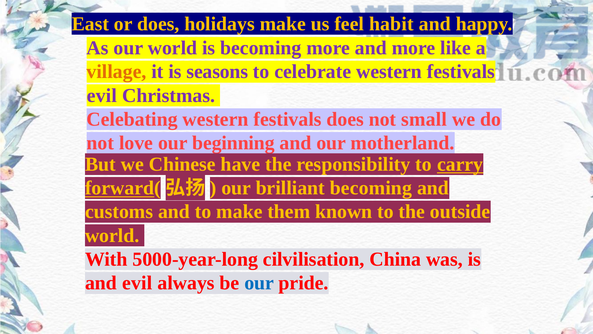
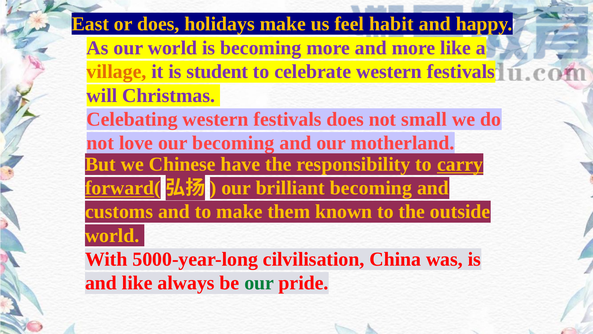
seasons: seasons -> student
evil at (102, 95): evil -> will
our beginning: beginning -> becoming
and evil: evil -> like
our at (259, 283) colour: blue -> green
